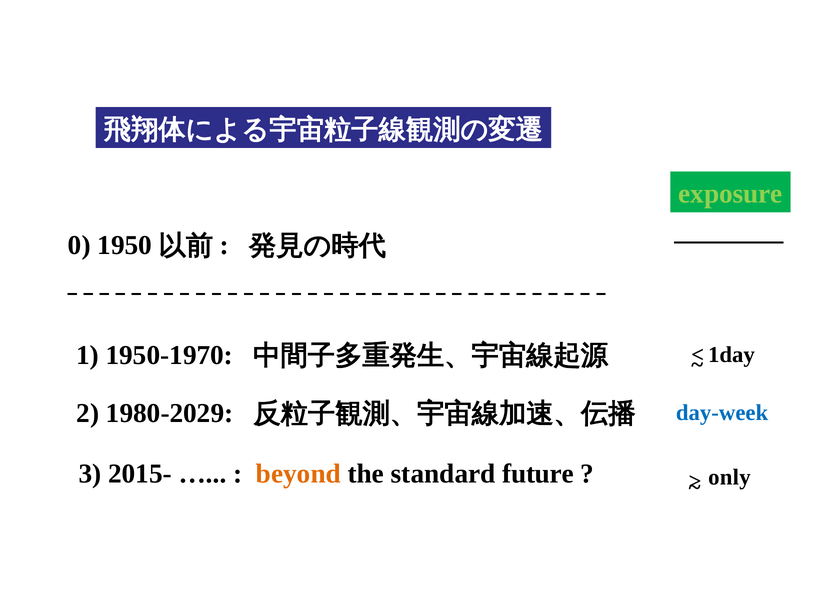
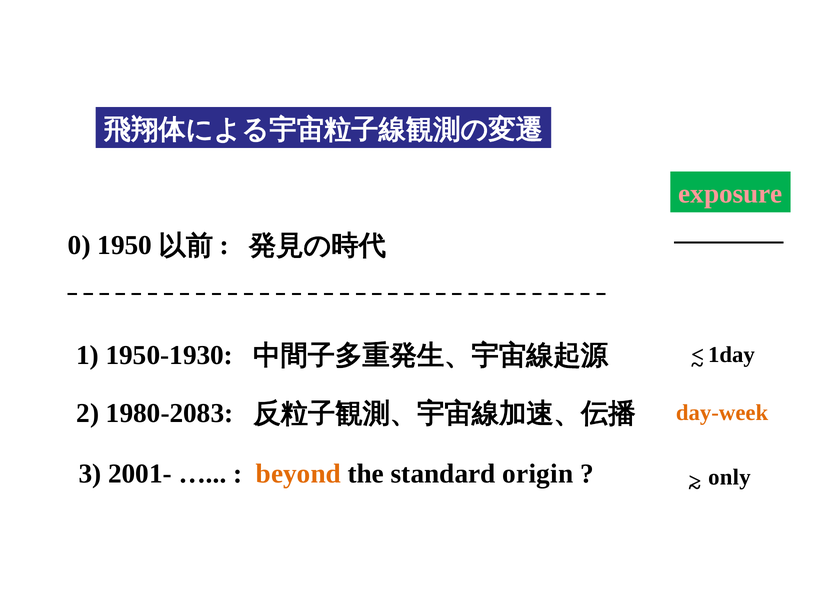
exposure colour: light green -> pink
1950-1970: 1950-1970 -> 1950-1930
1980-2029: 1980-2029 -> 1980-2083
day-week colour: blue -> orange
2015-: 2015- -> 2001-
future: future -> origin
